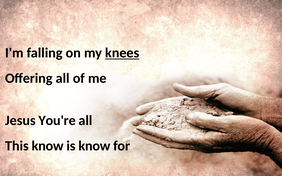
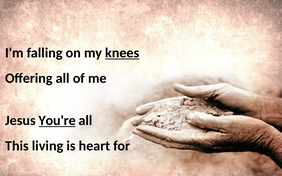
You're underline: none -> present
This know: know -> living
is know: know -> heart
